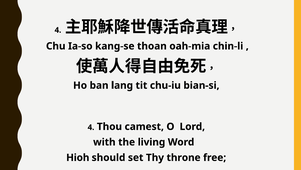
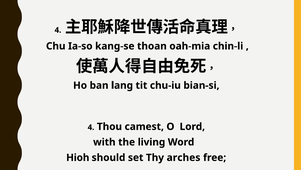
throne: throne -> arches
